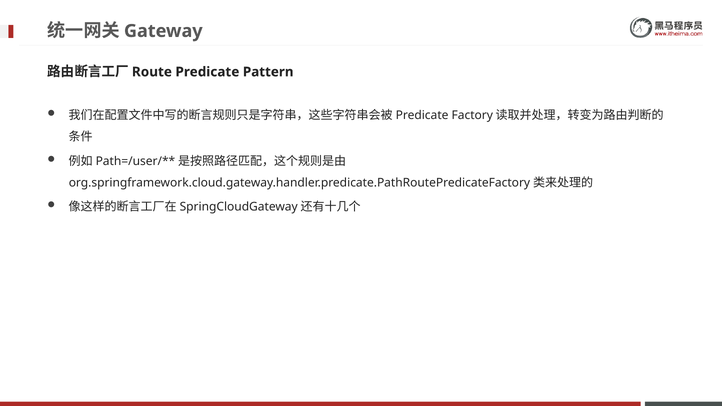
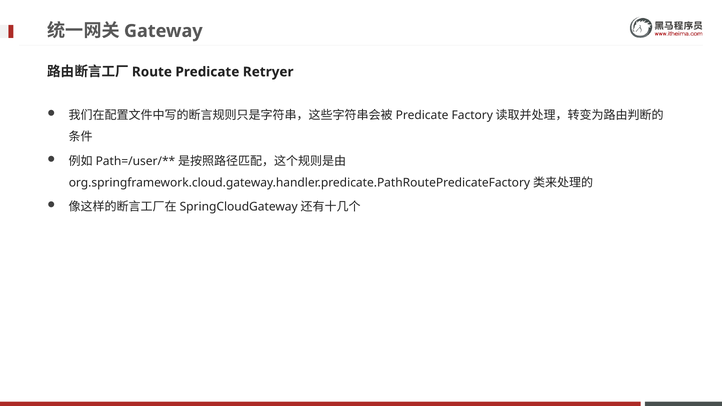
Pattern: Pattern -> Retryer
